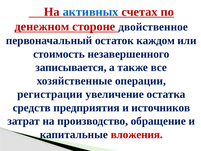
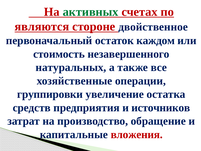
активных colour: blue -> green
денежном: денежном -> являются
записывается: записывается -> натуральных
регистрации: регистрации -> группировки
